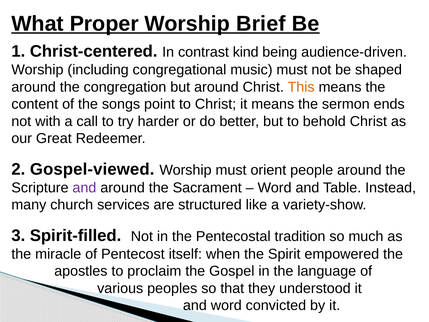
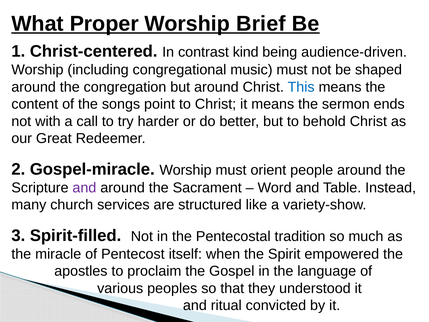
This colour: orange -> blue
Gospel-viewed: Gospel-viewed -> Gospel-miracle
and word: word -> ritual
